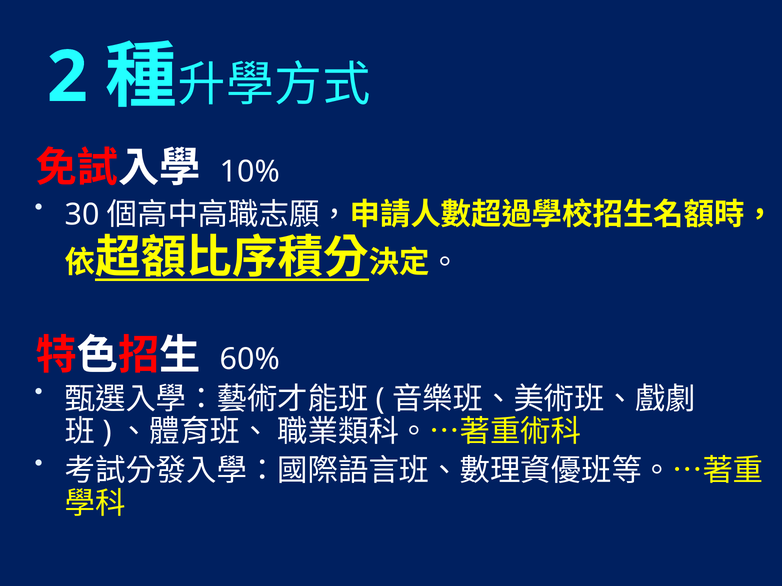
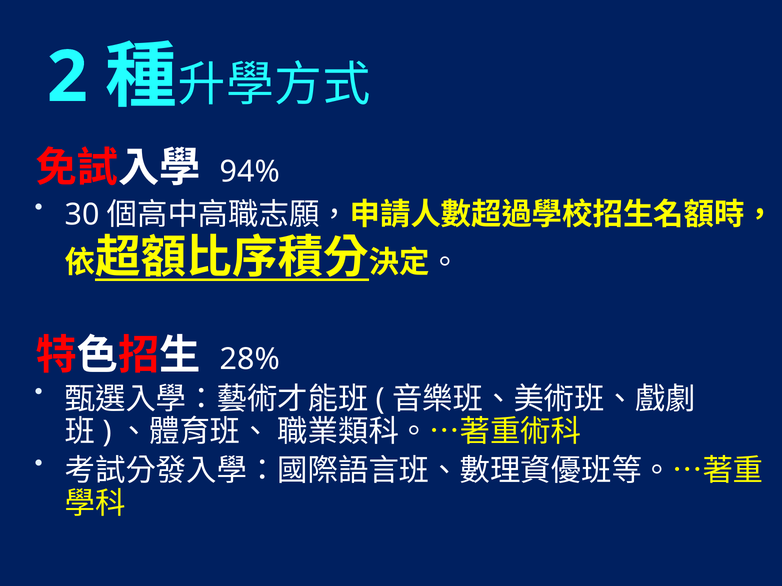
10%: 10% -> 94%
60%: 60% -> 28%
